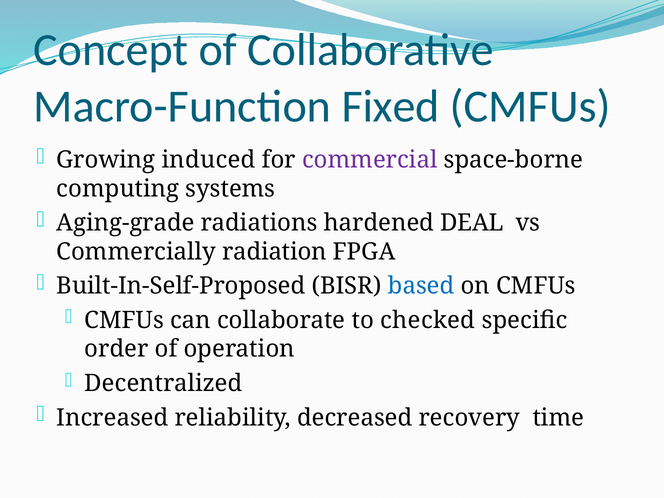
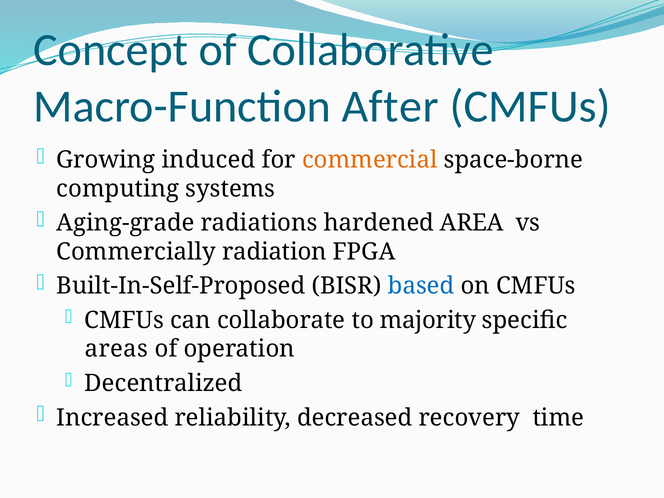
Fixed: Fixed -> After
commercial colour: purple -> orange
DEAL: DEAL -> AREA
checked: checked -> majority
order: order -> areas
